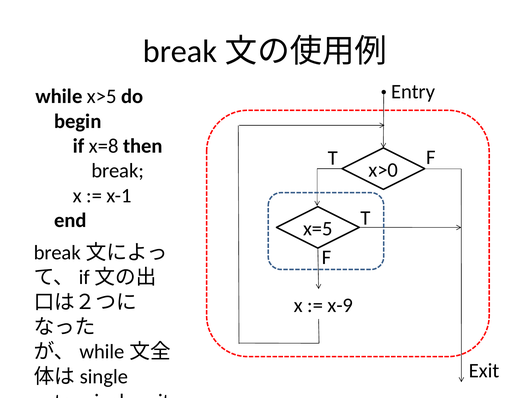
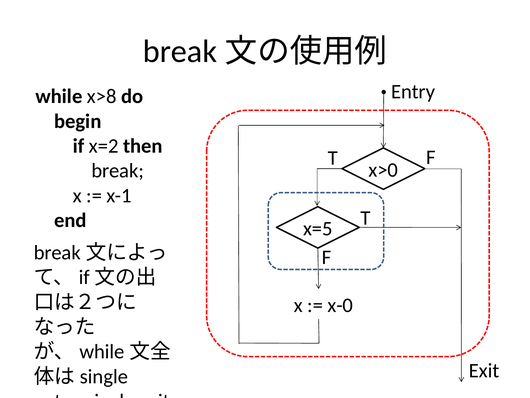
x>5: x>5 -> x>8
x=8: x=8 -> x=2
x-9: x-9 -> x-0
